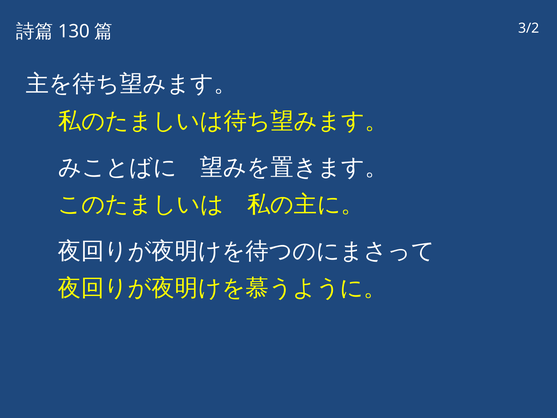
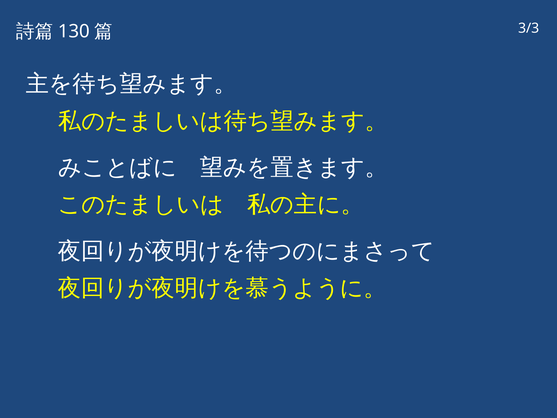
3/2: 3/2 -> 3/3
